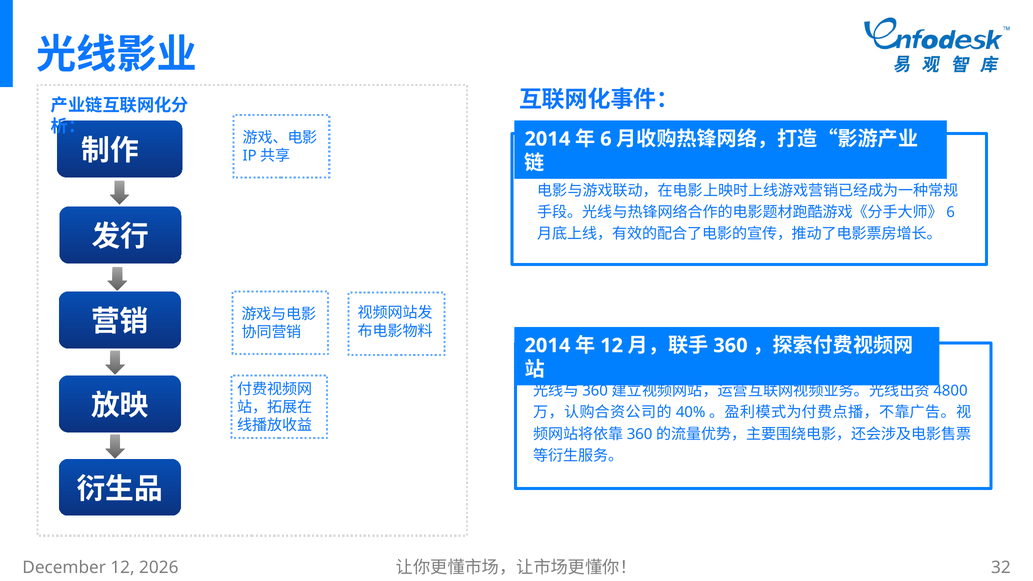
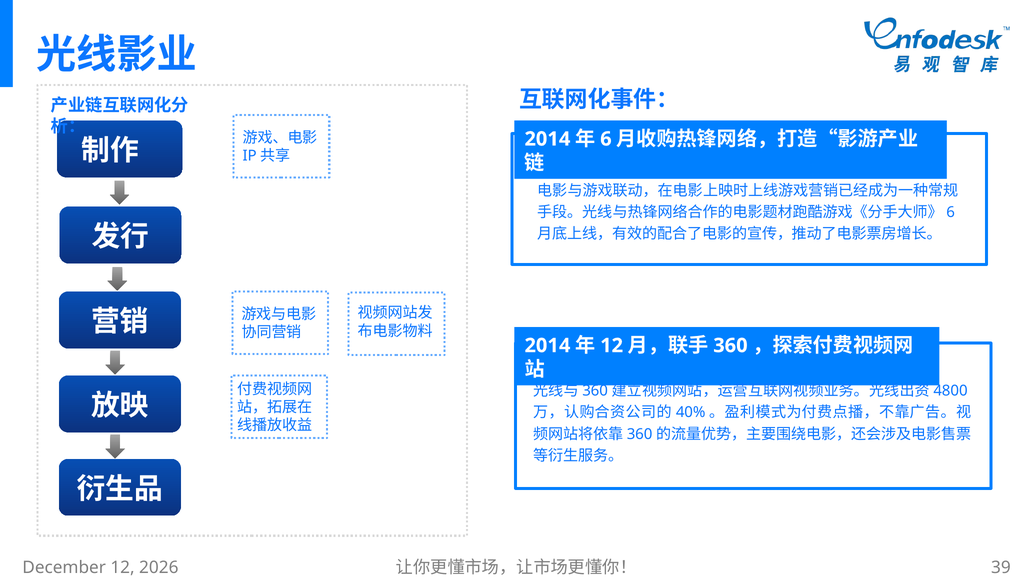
32: 32 -> 39
